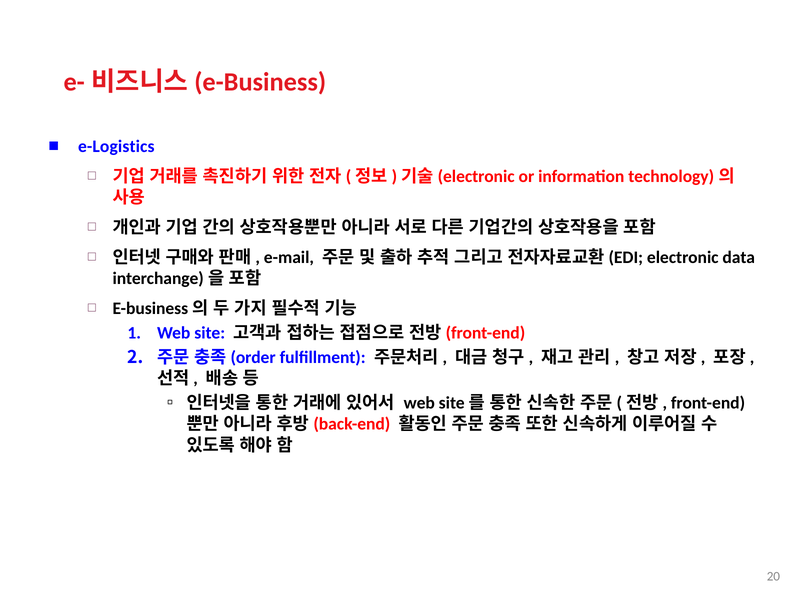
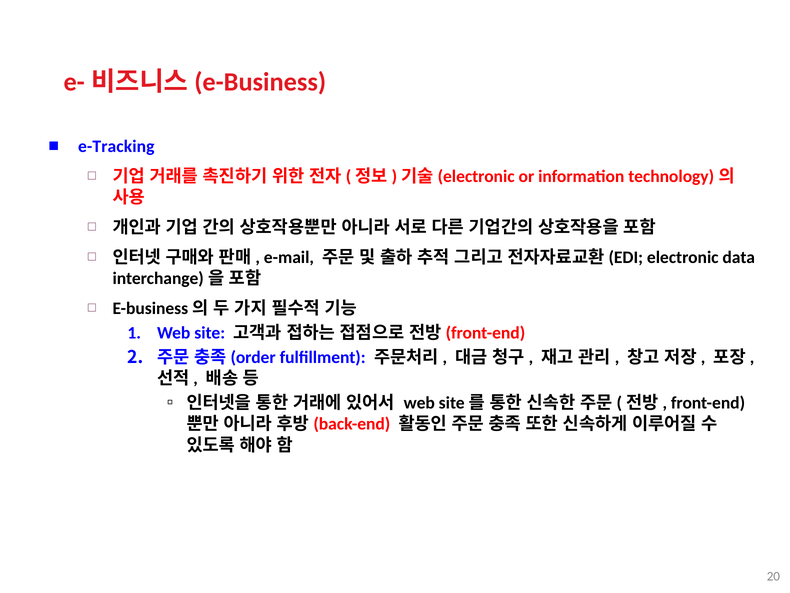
e-Logistics: e-Logistics -> e-Tracking
